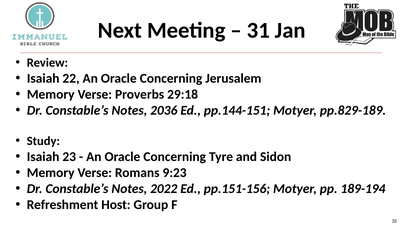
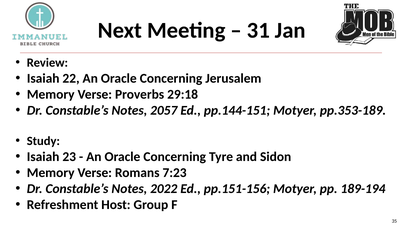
2036: 2036 -> 2057
pp.829-189: pp.829-189 -> pp.353-189
9:23: 9:23 -> 7:23
